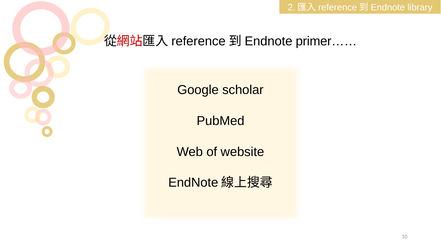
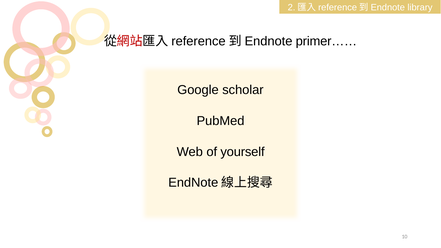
website: website -> yourself
